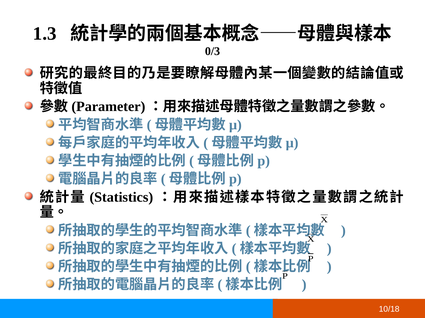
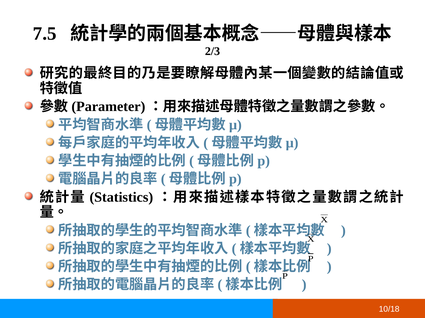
1.3: 1.3 -> 7.5
0/3: 0/3 -> 2/3
